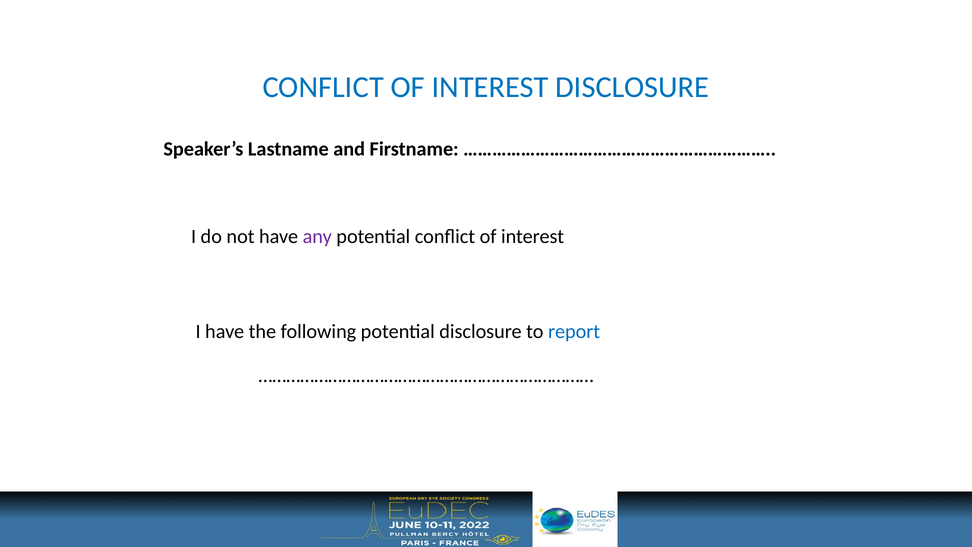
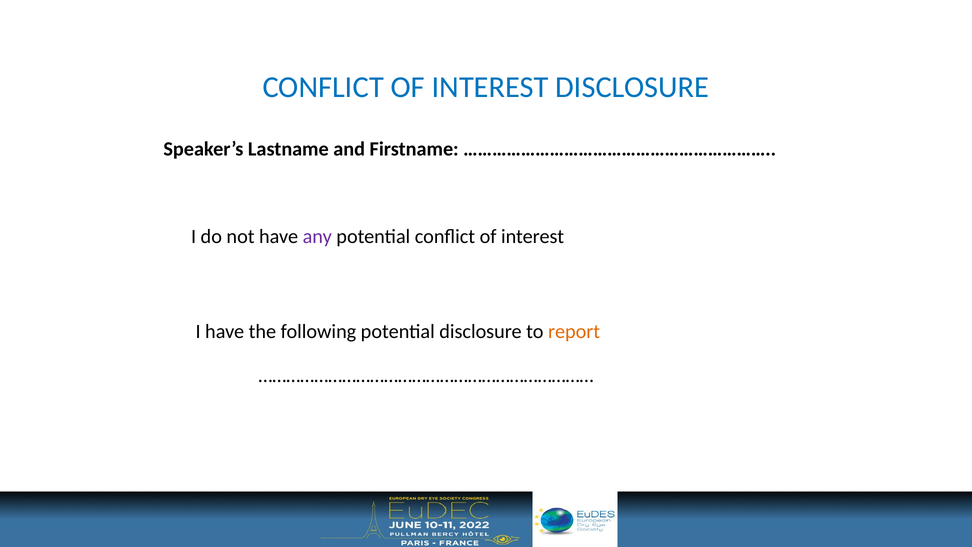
report colour: blue -> orange
